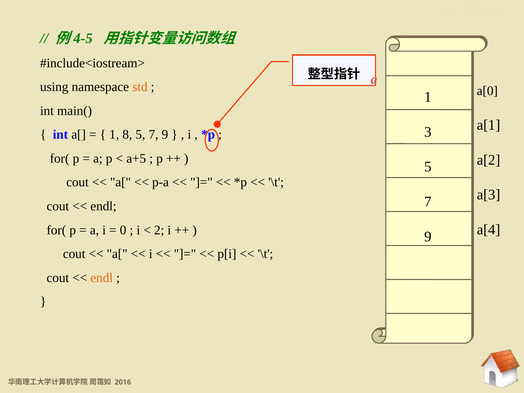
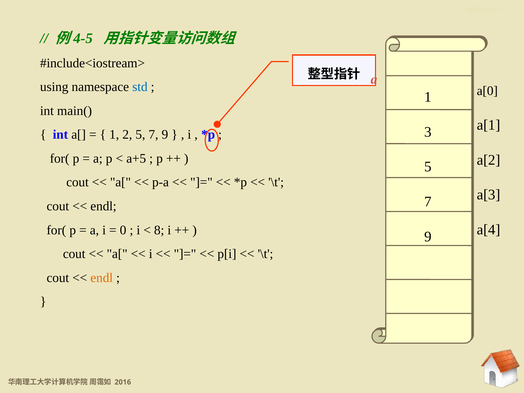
std colour: orange -> blue
8: 8 -> 2
2: 2 -> 8
